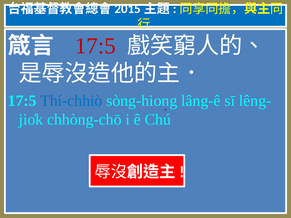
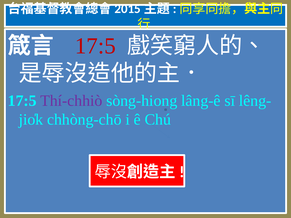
Thí-chhiò colour: blue -> purple
